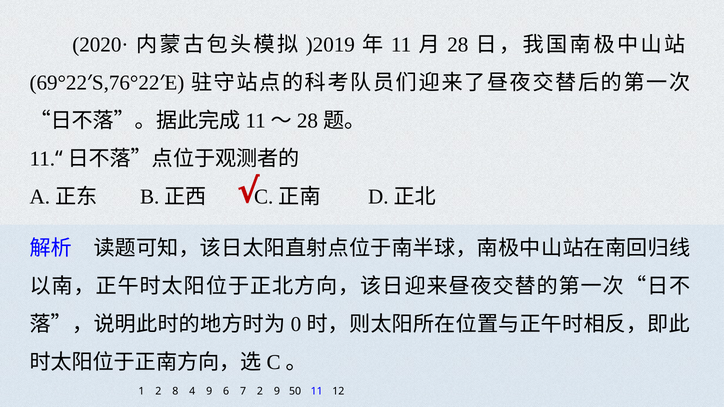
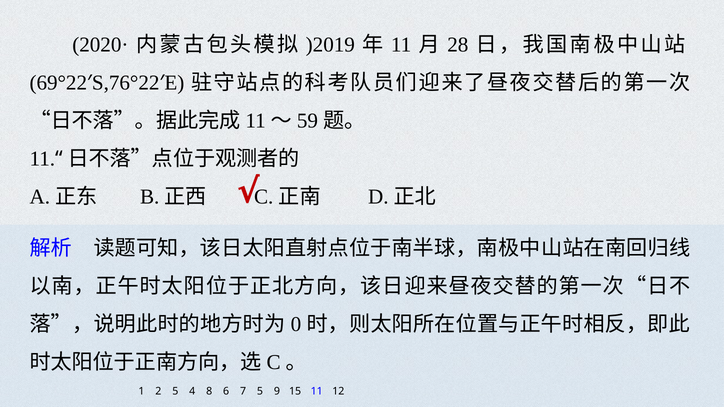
28 at (307, 121): 28 -> 59
2 8: 8 -> 5
4 9: 9 -> 8
7 2: 2 -> 5
50: 50 -> 15
